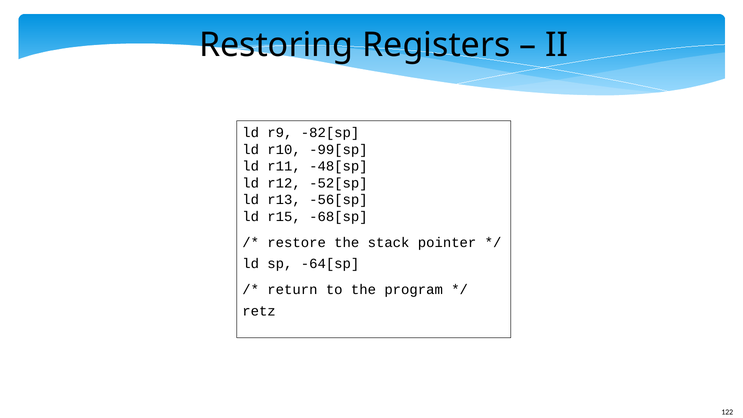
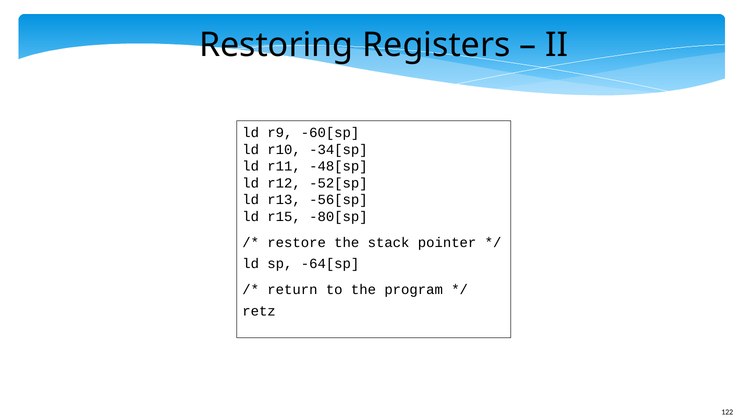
-82[sp: -82[sp -> -60[sp
-99[sp: -99[sp -> -34[sp
-68[sp: -68[sp -> -80[sp
